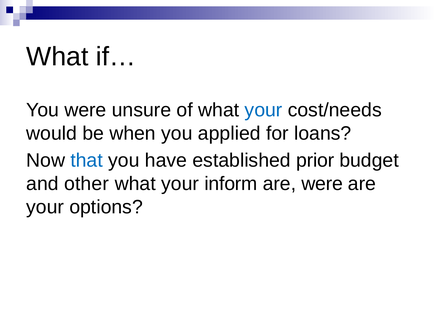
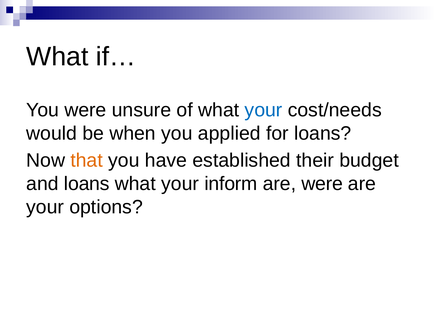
that colour: blue -> orange
prior: prior -> their
and other: other -> loans
